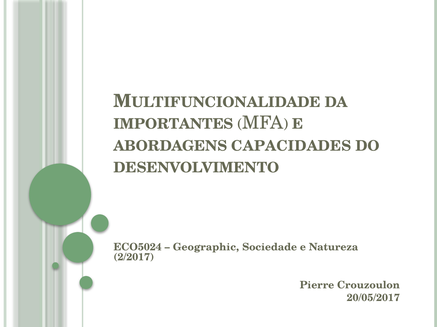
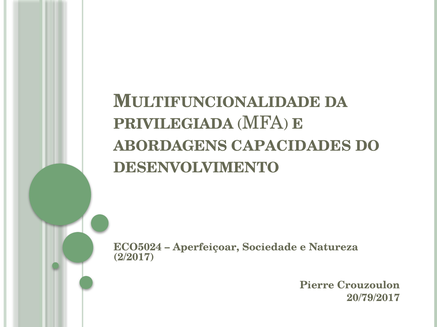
IMPORTANTES: IMPORTANTES -> PRIVILEGIADA
Geographic: Geographic -> Aperfeiçoar
20/05/2017: 20/05/2017 -> 20/79/2017
